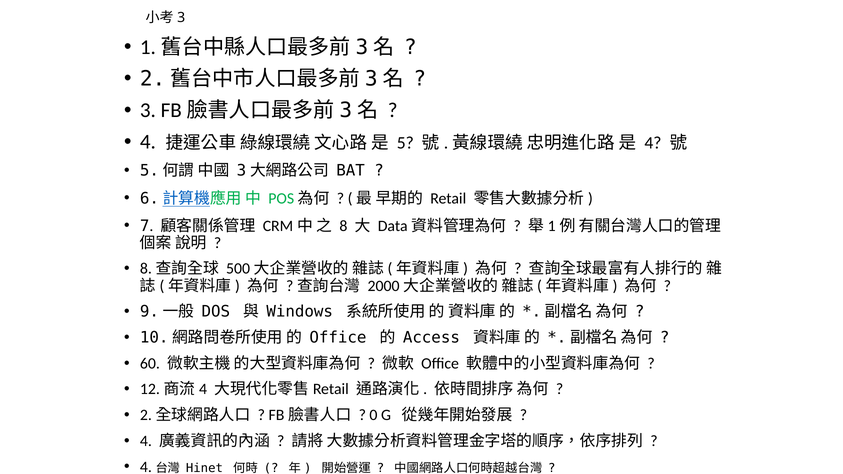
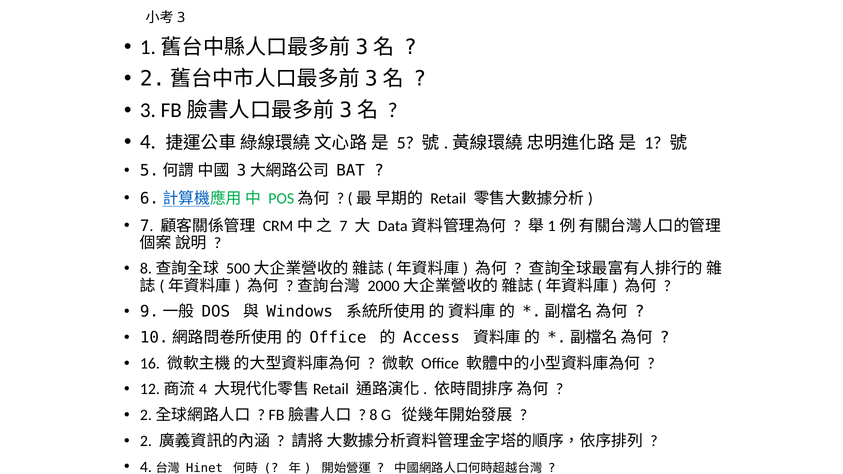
4 at (653, 143): 4 -> 1
8 at (343, 226): 8 -> 7
60: 60 -> 16
0: 0 -> 8
4 at (146, 441): 4 -> 2
